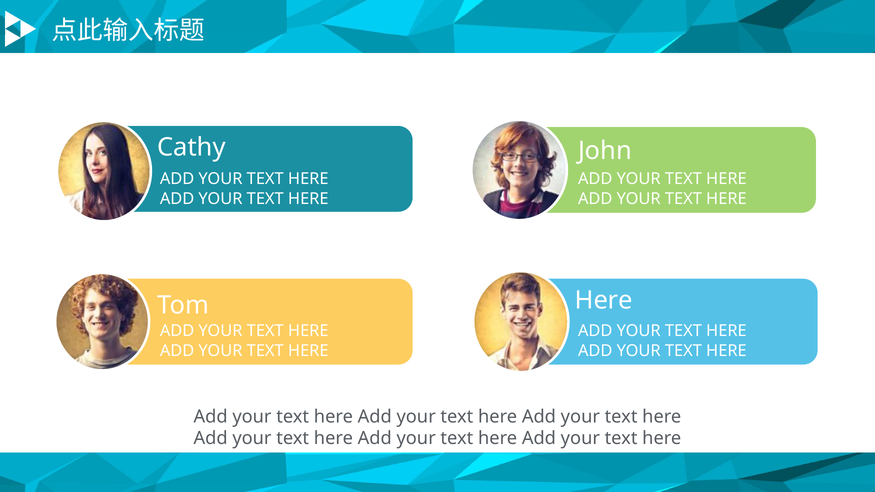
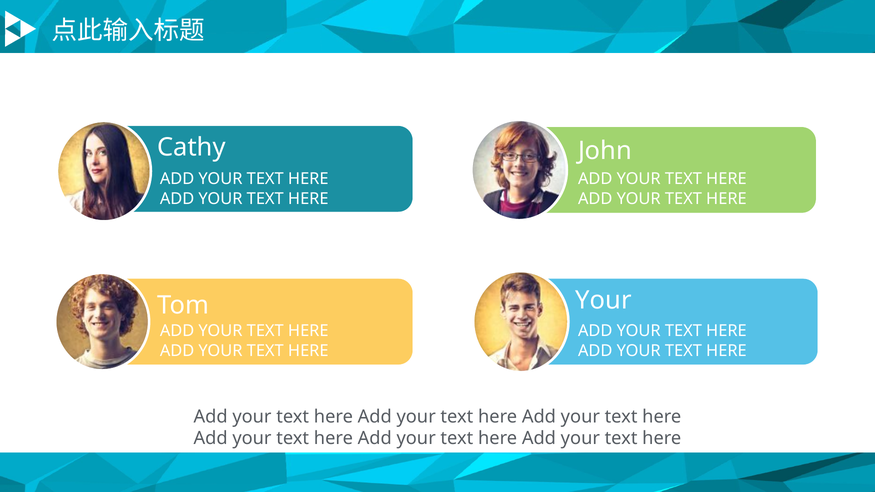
Here at (604, 300): Here -> Your
